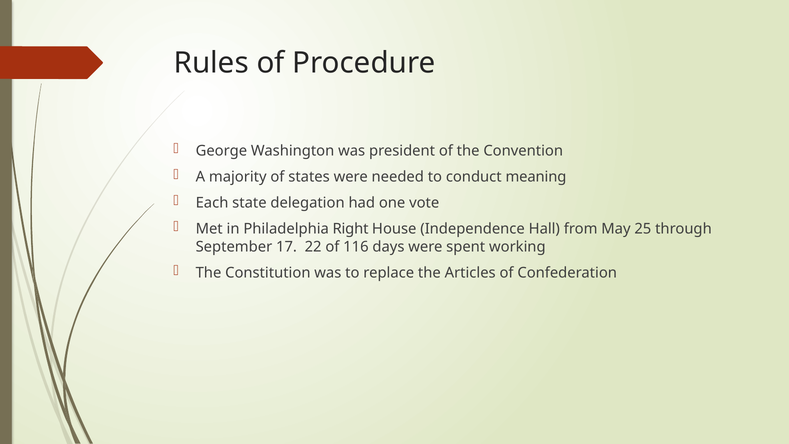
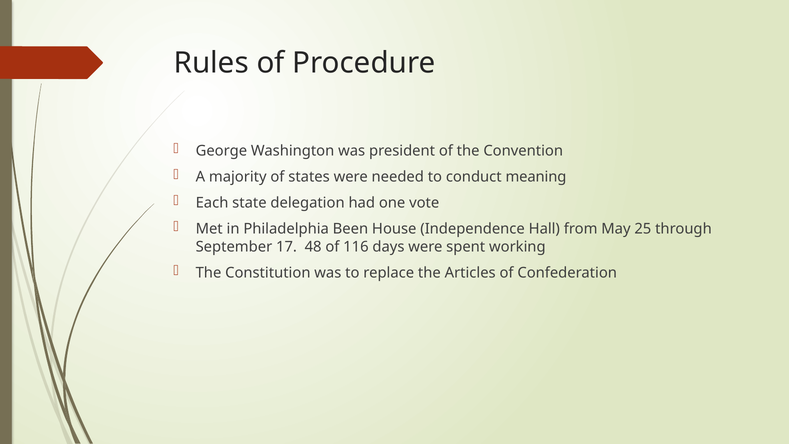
Right: Right -> Been
22: 22 -> 48
